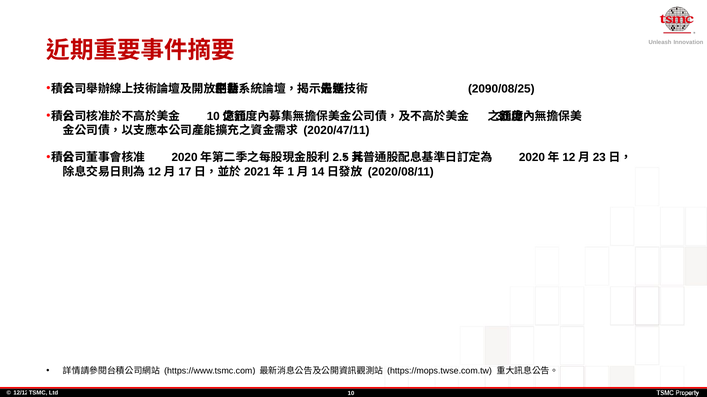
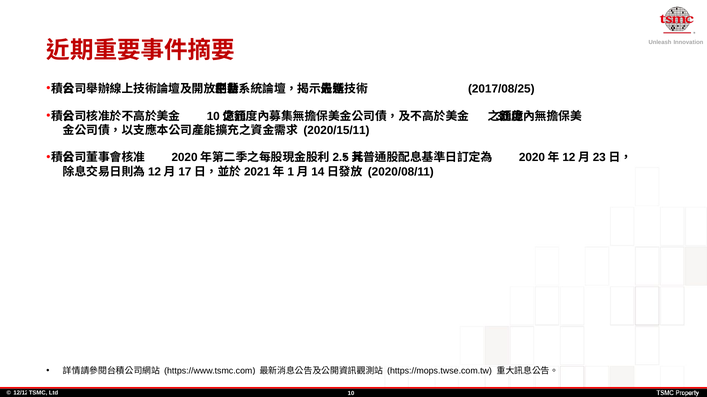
2090/08/25: 2090/08/25 -> 2017/08/25
2020/47/11: 2020/47/11 -> 2020/15/11
